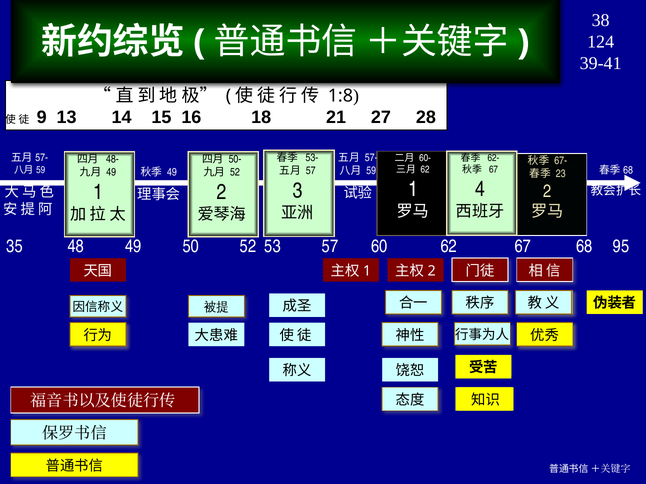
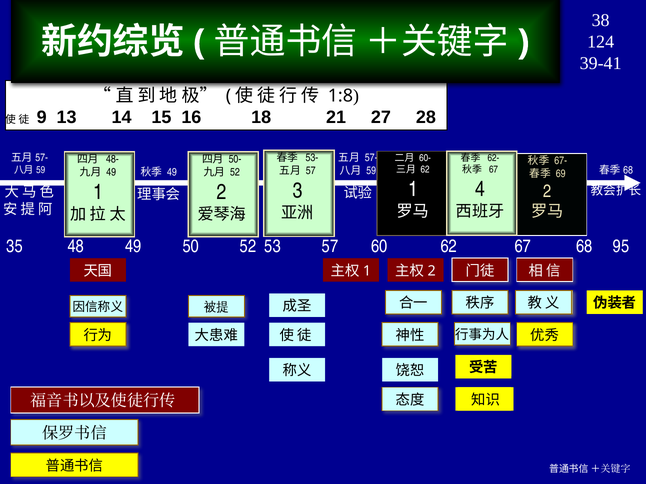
23: 23 -> 69
